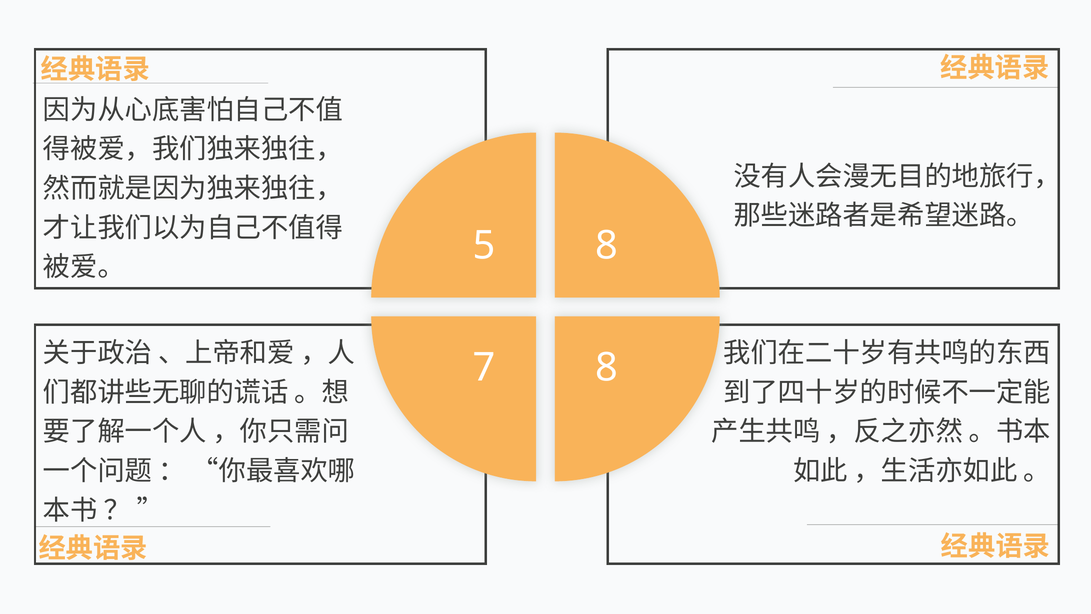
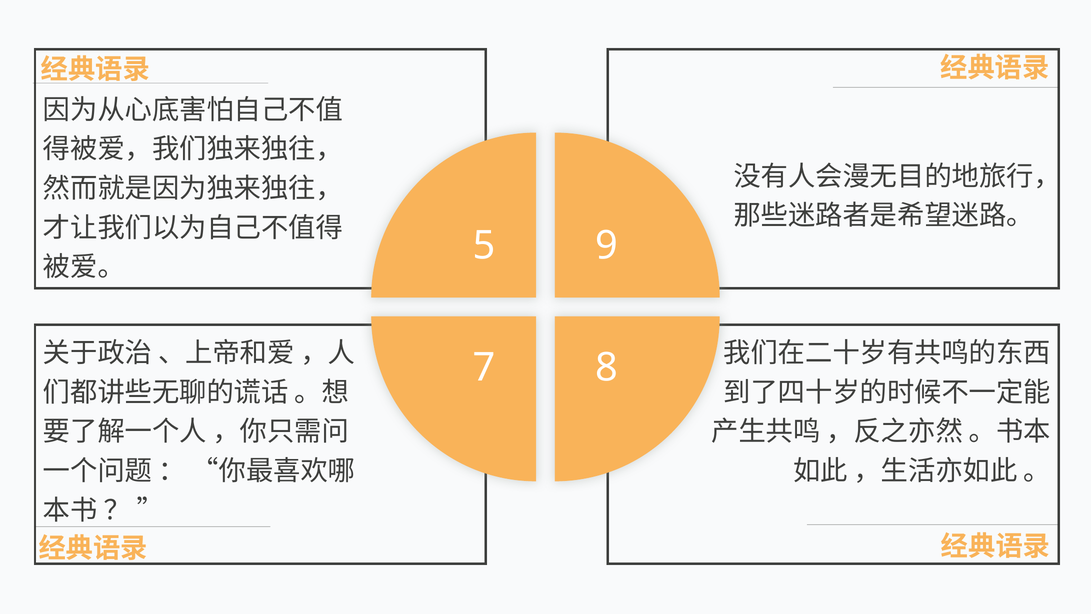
5 8: 8 -> 9
